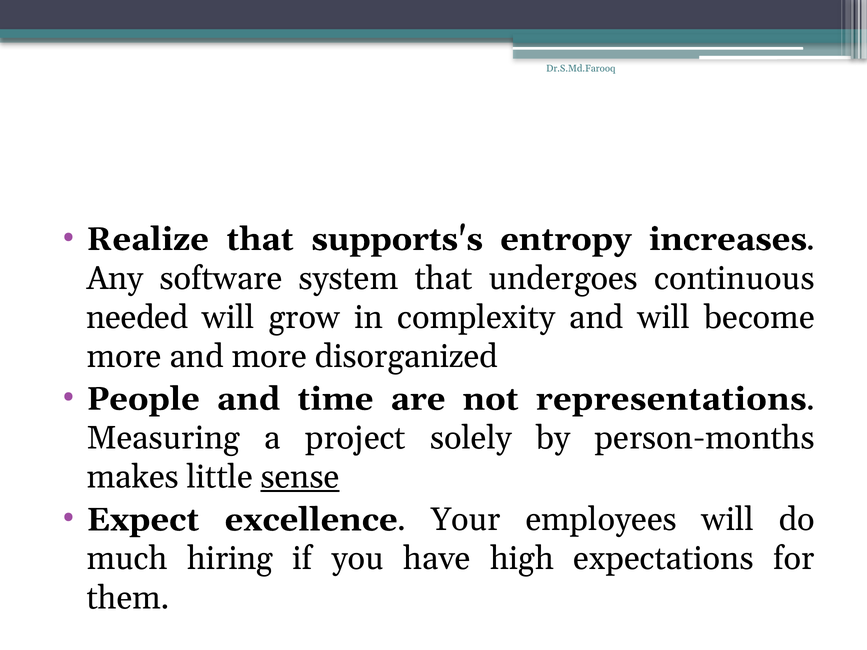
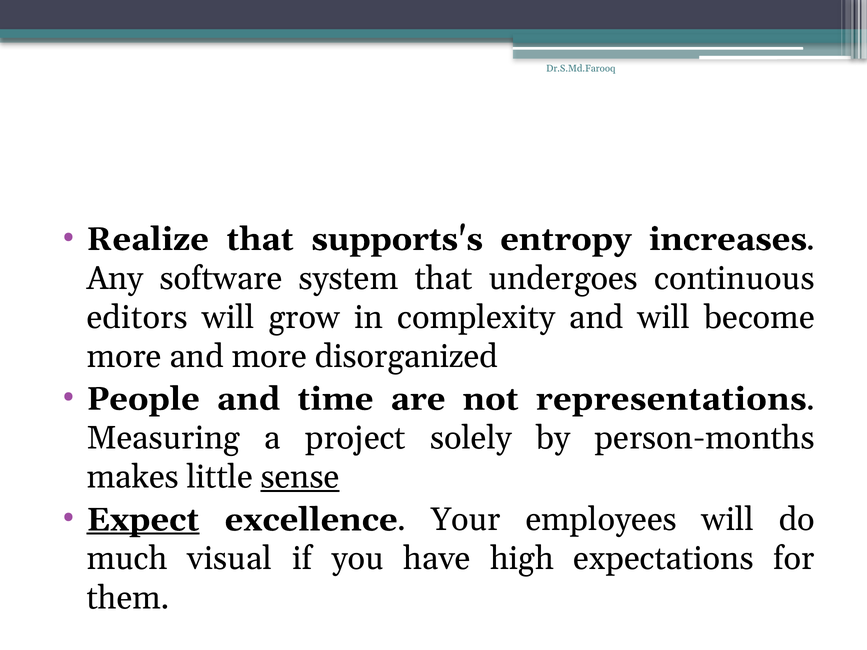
needed: needed -> editors
Expect underline: none -> present
hiring: hiring -> visual
